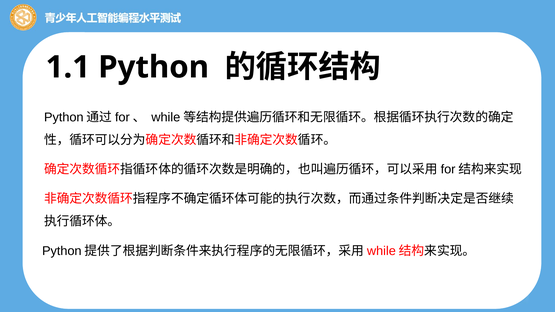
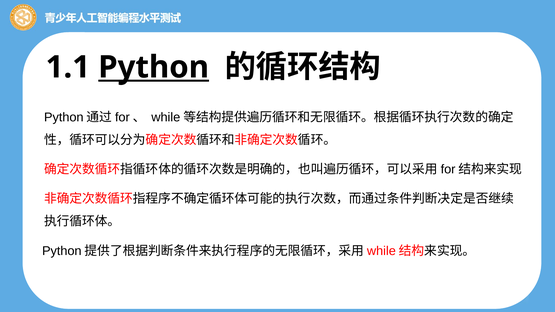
Python underline: none -> present
